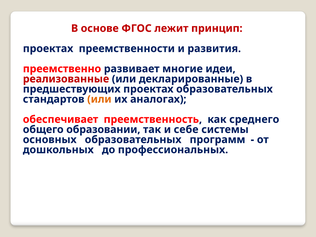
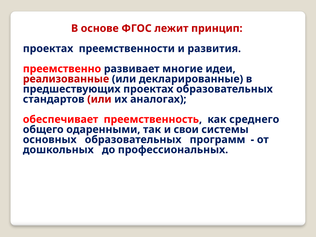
или at (99, 99) colour: orange -> red
образовании: образовании -> одаренными
себе: себе -> свои
